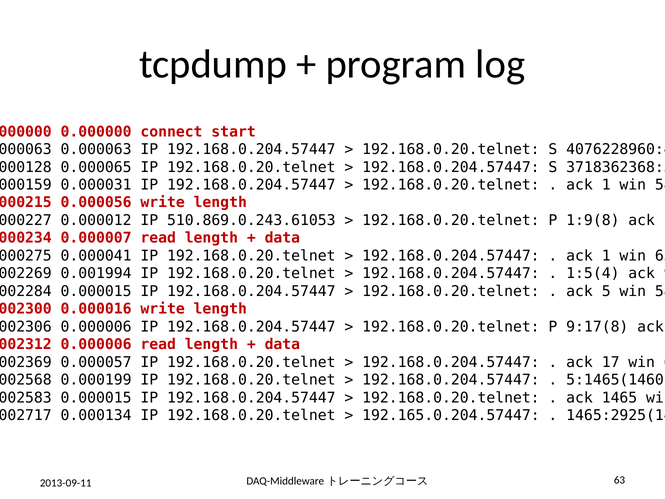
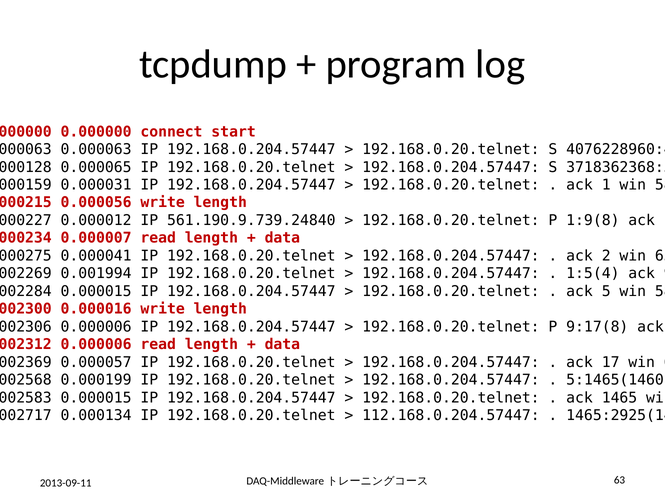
510.869.0.243.61053: 510.869.0.243.61053 -> 561.190.9.739.24840
1 at (606, 256): 1 -> 2
192.165.0.204.57447: 192.165.0.204.57447 -> 112.168.0.204.57447
